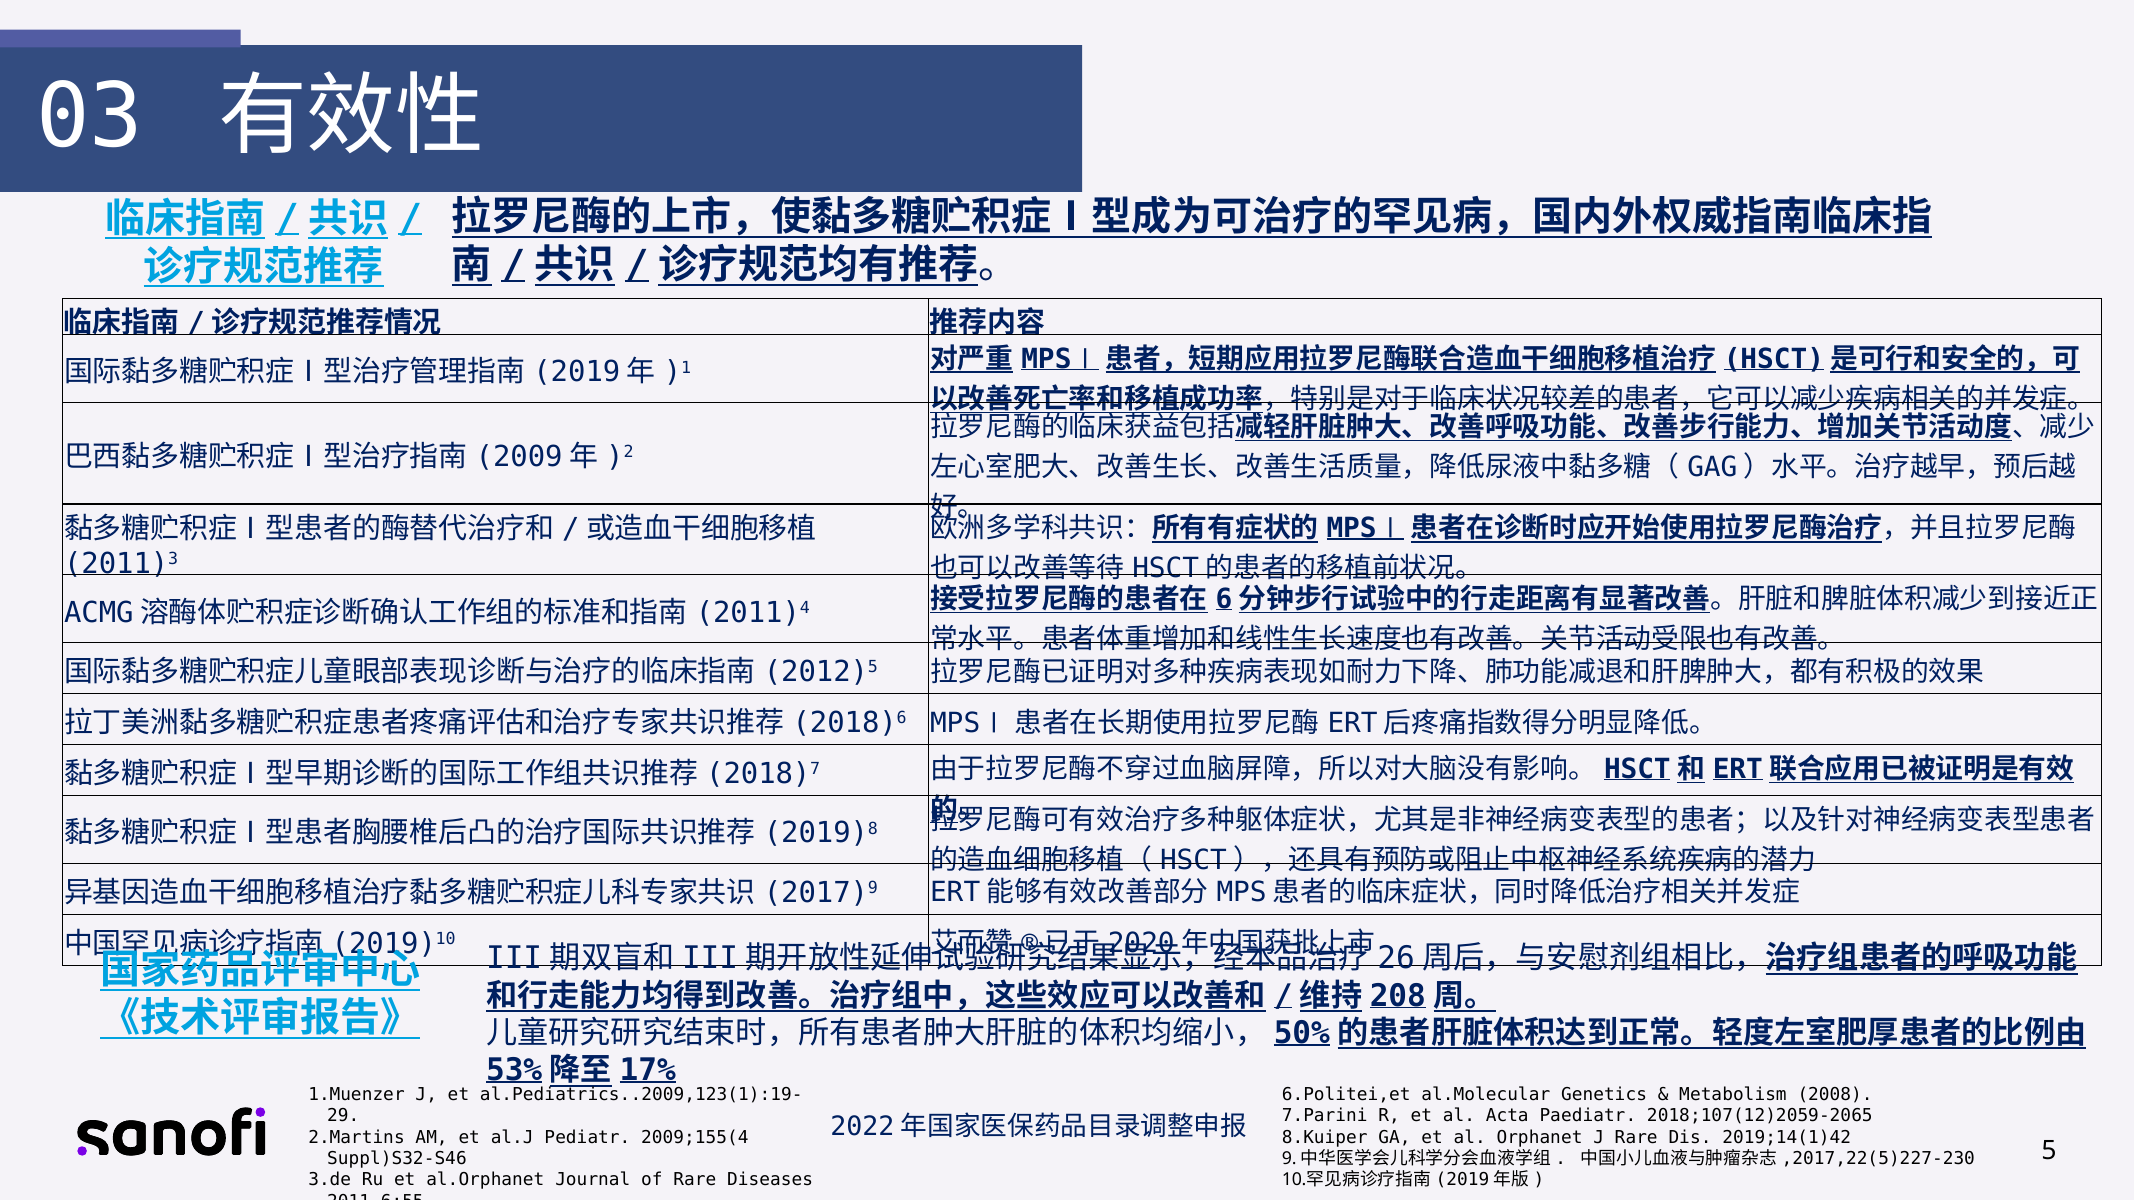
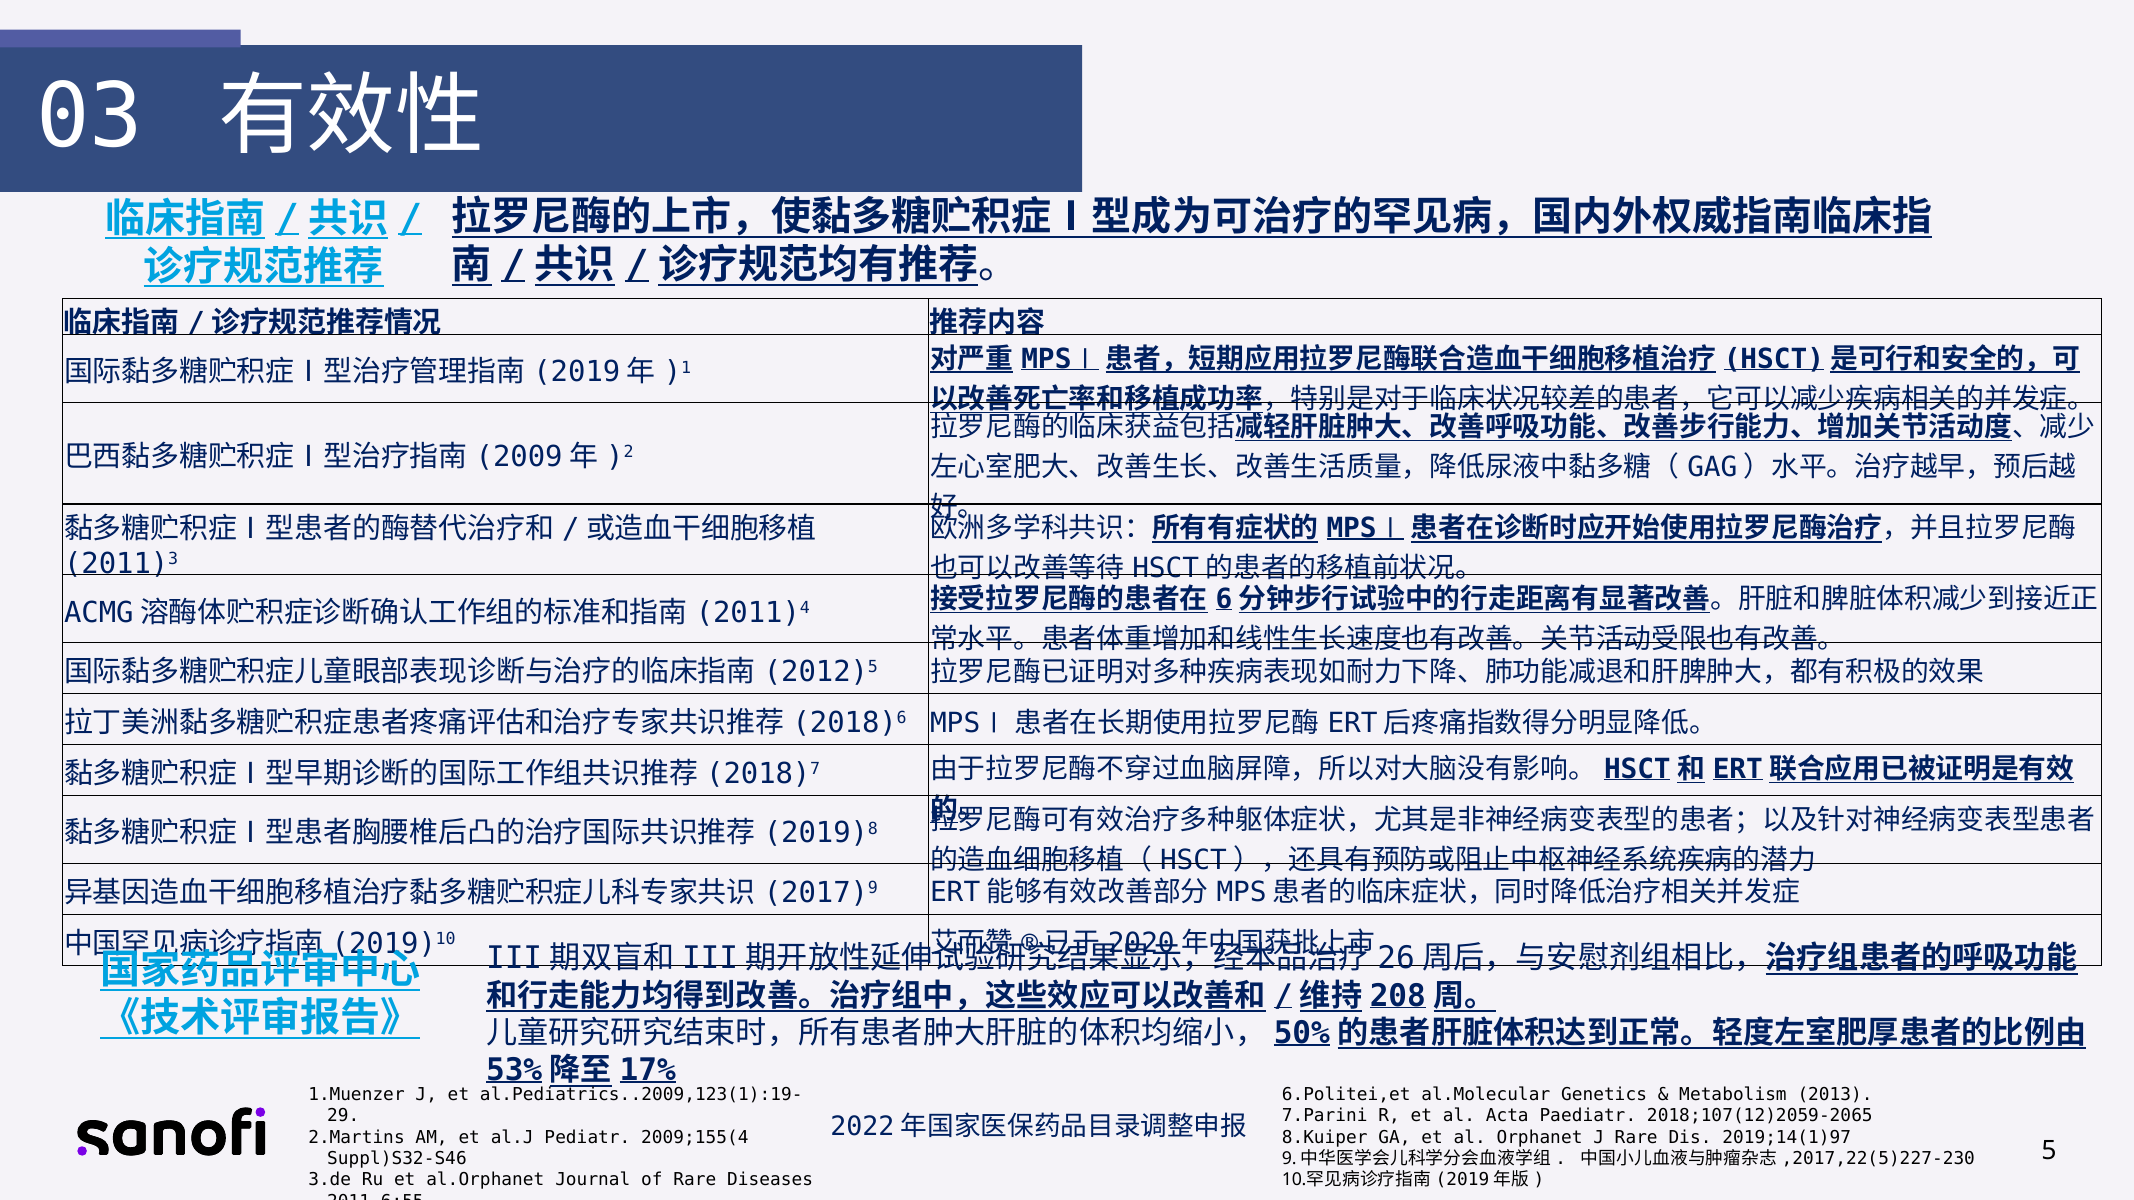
2008: 2008 -> 2013
2019;14(1)42: 2019;14(1)42 -> 2019;14(1)97
